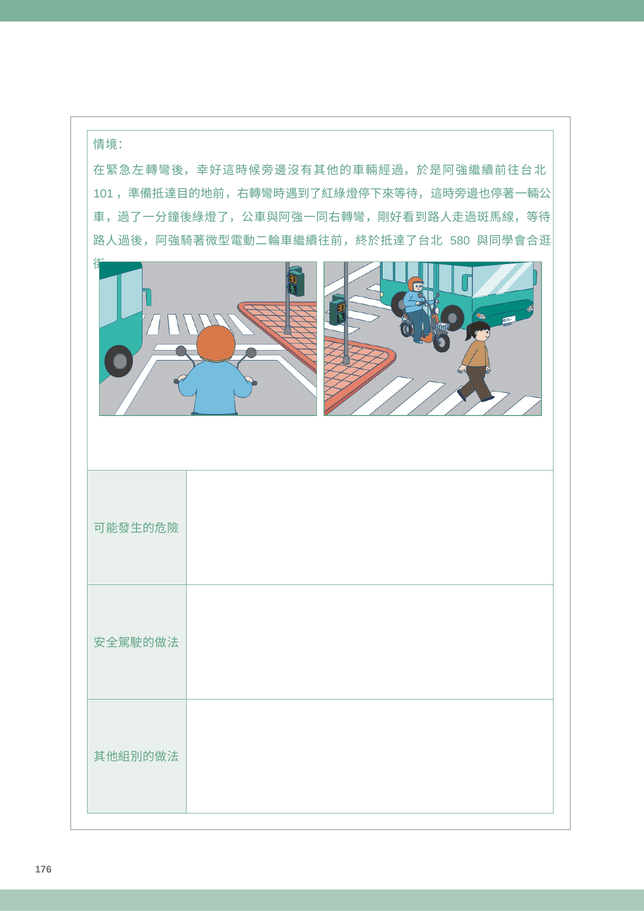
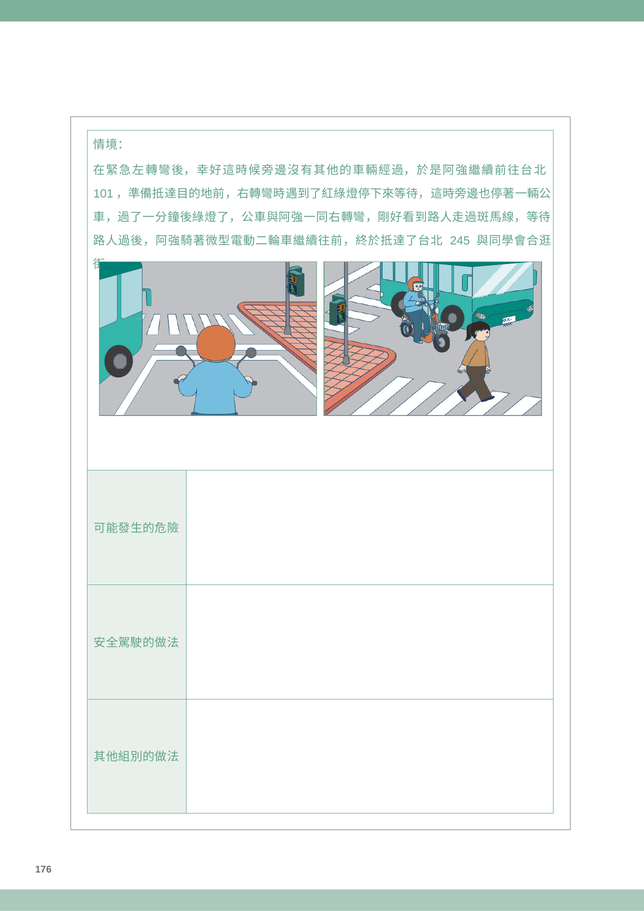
580: 580 -> 245
